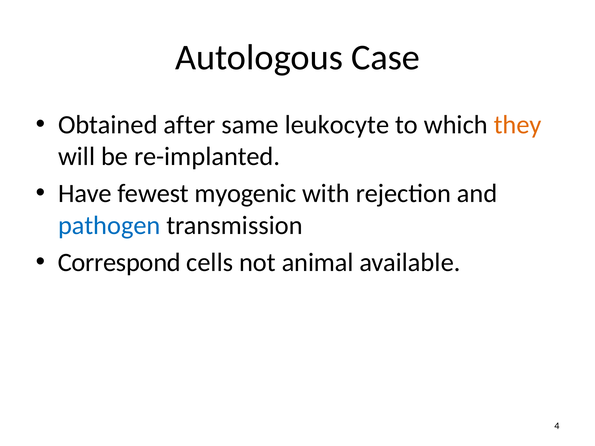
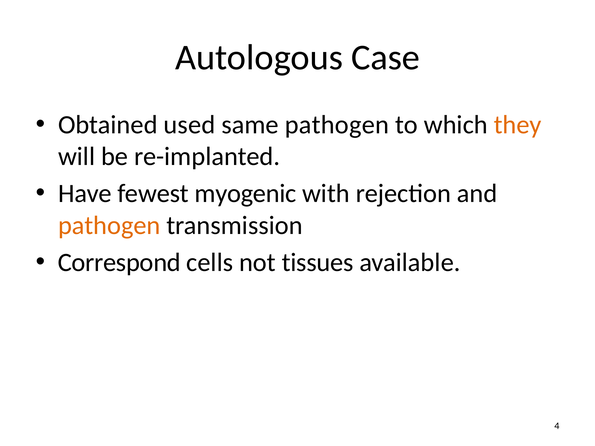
after: after -> used
same leukocyte: leukocyte -> pathogen
pathogen at (109, 225) colour: blue -> orange
animal: animal -> tissues
